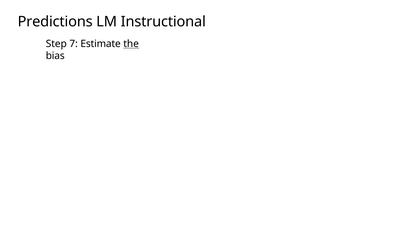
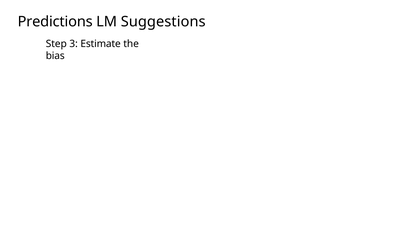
Instructional: Instructional -> Suggestions
7: 7 -> 3
the underline: present -> none
